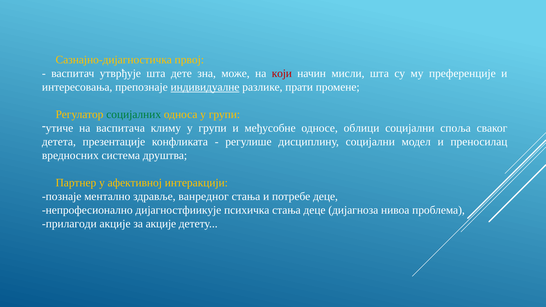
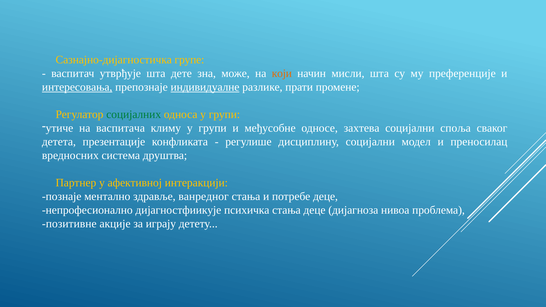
првој: првој -> групе
који colour: red -> orange
интересовања underline: none -> present
облици: облици -> захтева
прилагоди: прилагоди -> позитивне
за акције: акције -> играју
